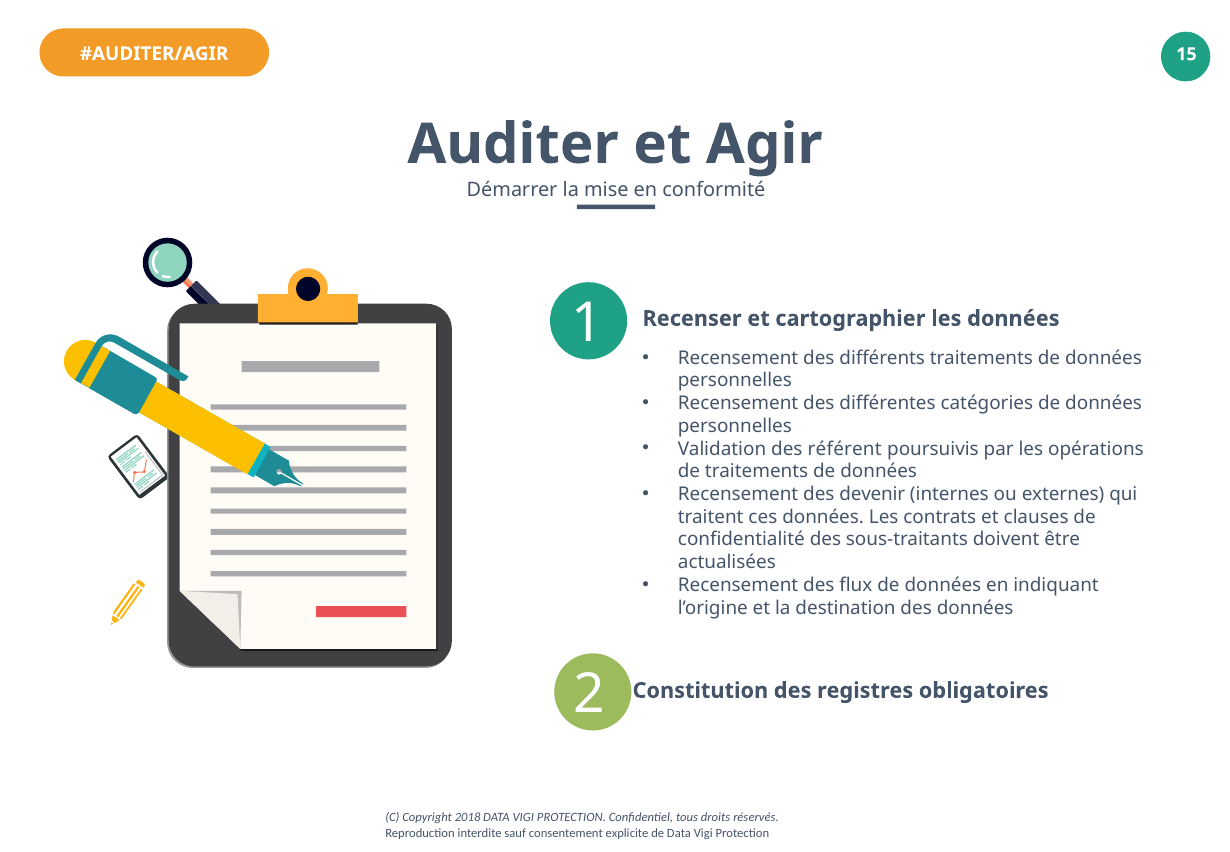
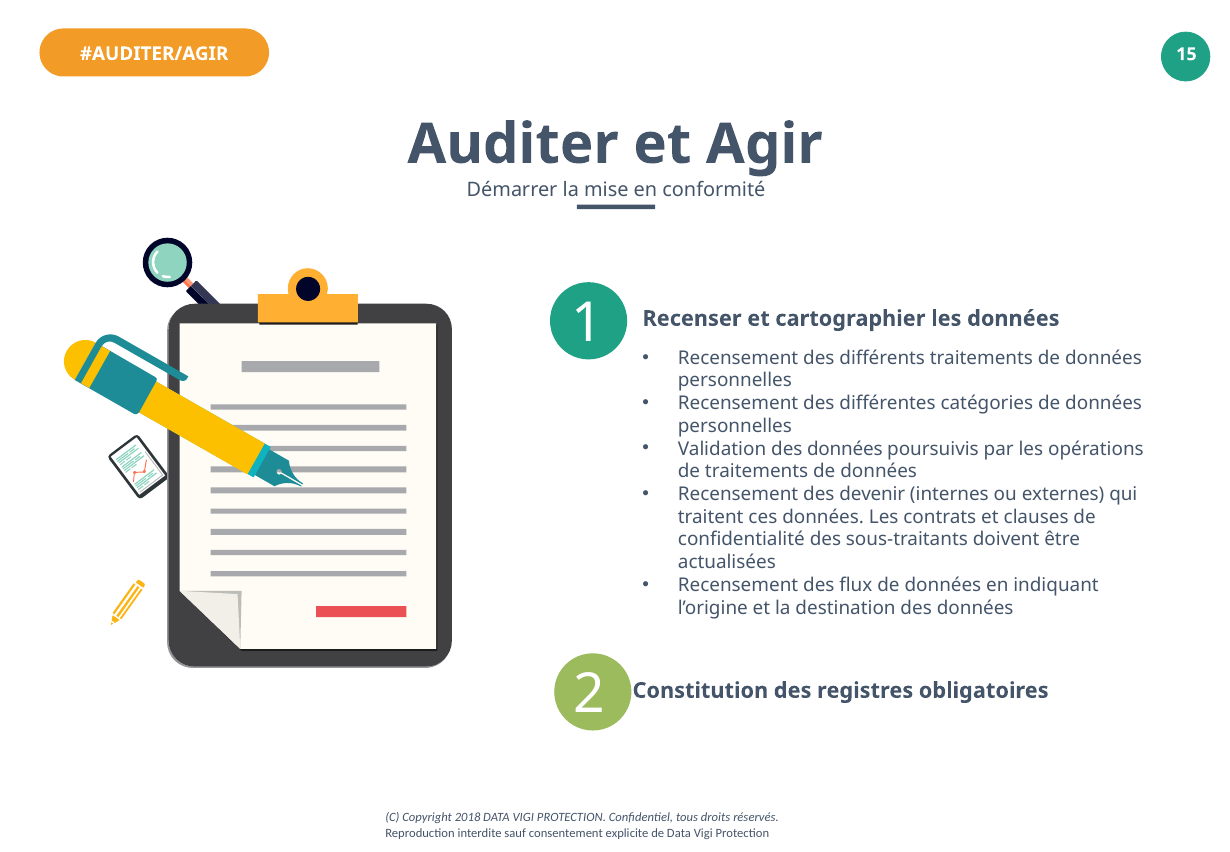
Validation des référent: référent -> données
